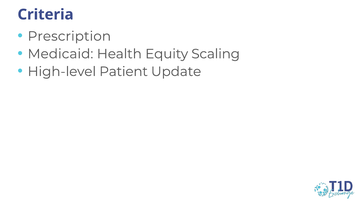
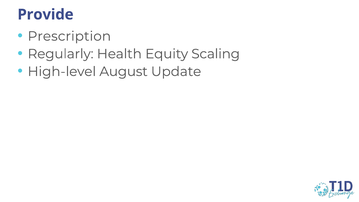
Criteria: Criteria -> Provide
Medicaid: Medicaid -> Regularly
Patient: Patient -> August
